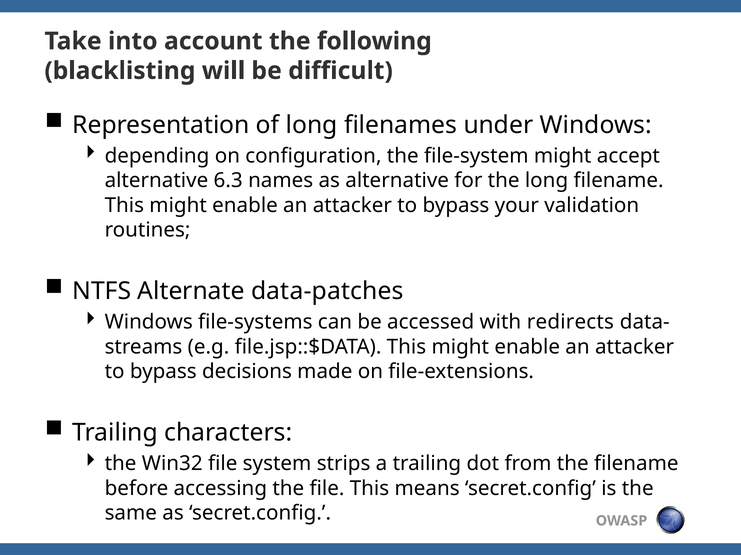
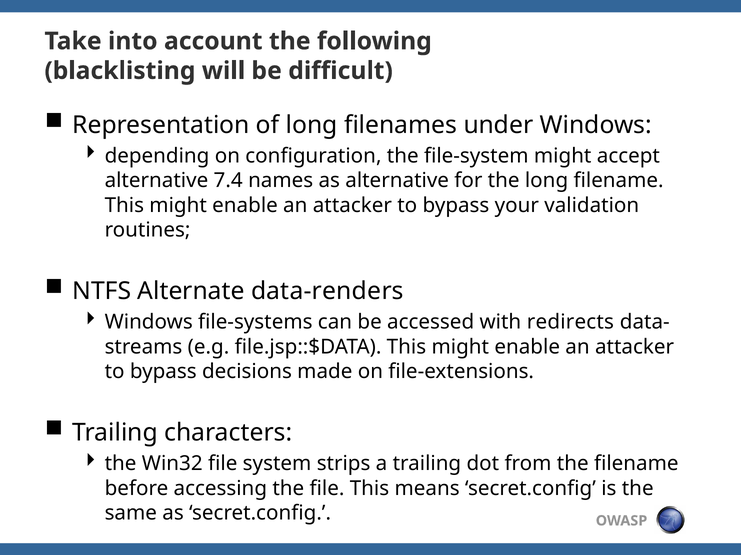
6.3: 6.3 -> 7.4
data-patches: data-patches -> data-renders
